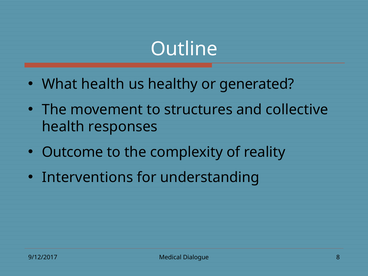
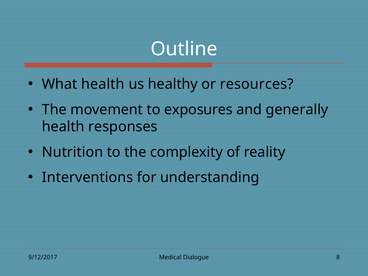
generated: generated -> resources
structures: structures -> exposures
collective: collective -> generally
Outcome: Outcome -> Nutrition
